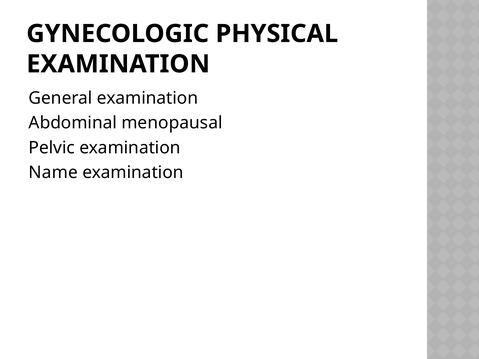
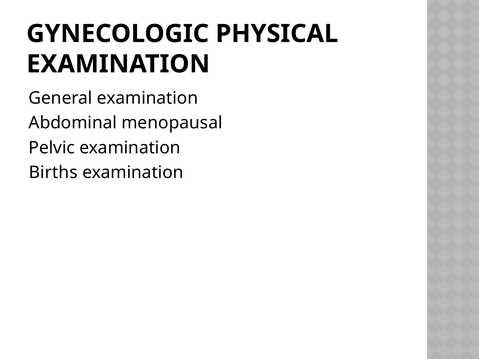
Name: Name -> Births
